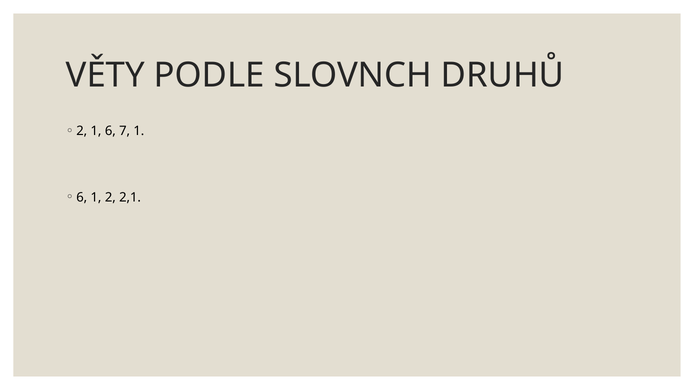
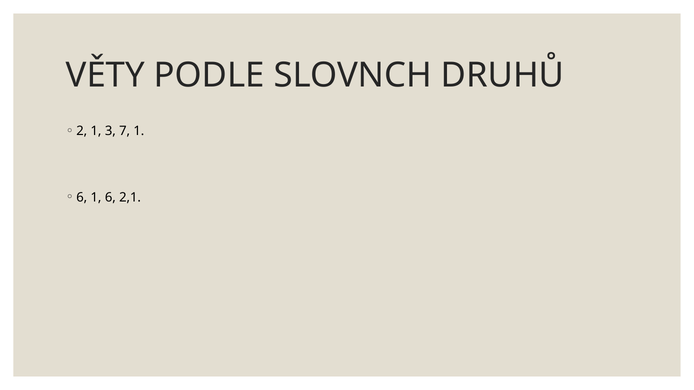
1 6: 6 -> 3
1 2: 2 -> 6
